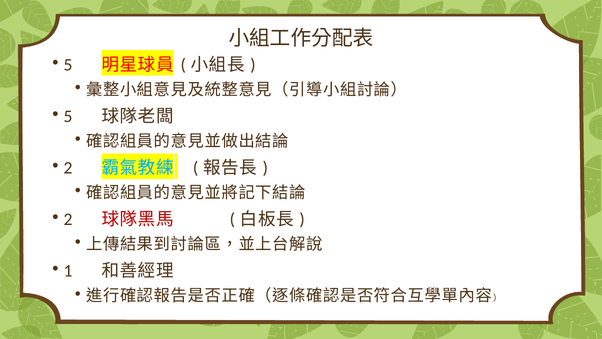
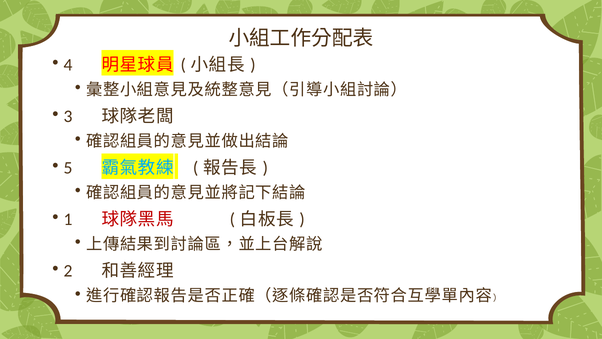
5 at (68, 65): 5 -> 4
5 at (68, 116): 5 -> 3
2 at (68, 168): 2 -> 5
2 at (68, 219): 2 -> 1
1: 1 -> 2
